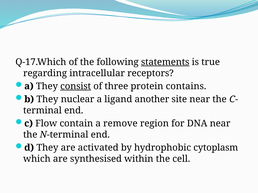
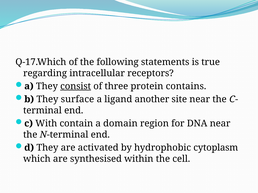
statements underline: present -> none
nuclear: nuclear -> surface
Flow: Flow -> With
remove: remove -> domain
